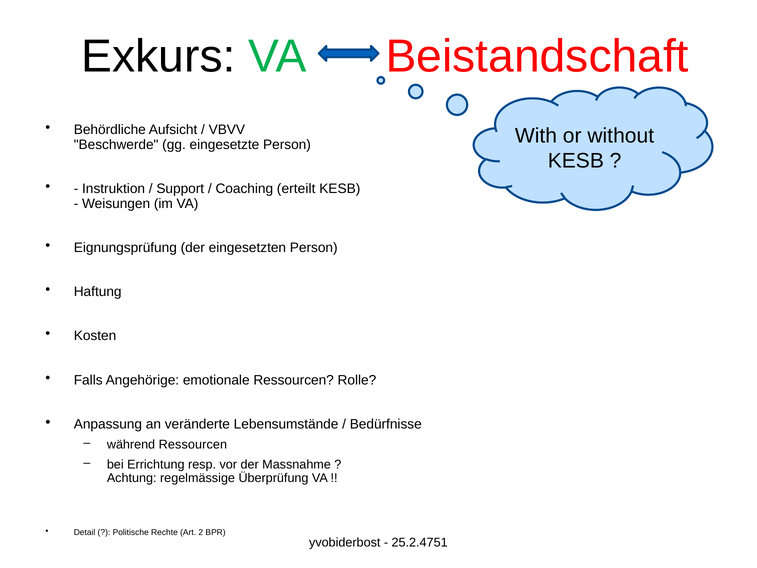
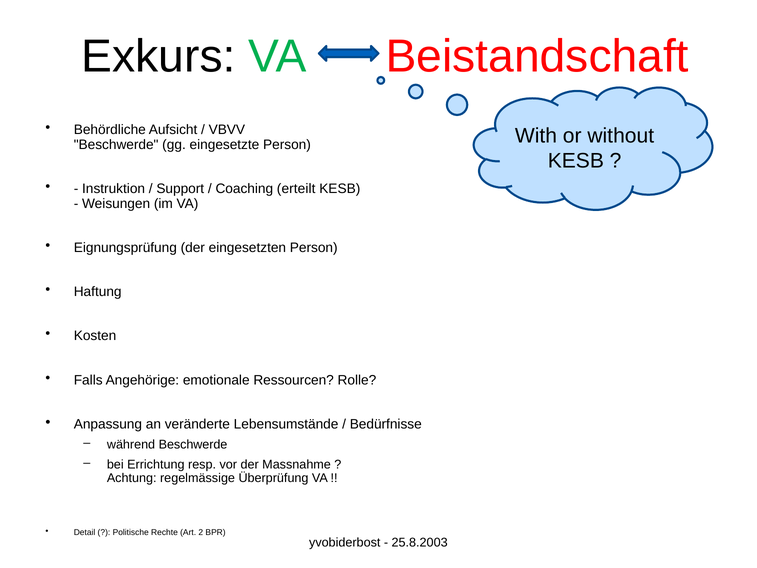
während Ressourcen: Ressourcen -> Beschwerde
25.2.4751: 25.2.4751 -> 25.8.2003
